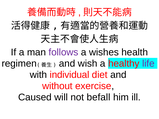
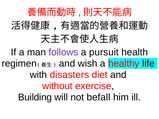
wishes: wishes -> pursuit
life colour: purple -> black
individual: individual -> disasters
Caused: Caused -> Building
